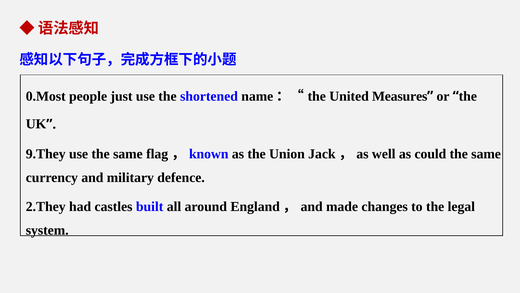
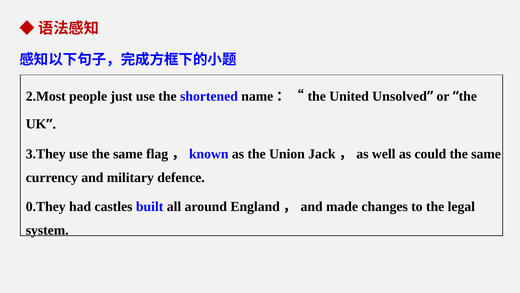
0.Most: 0.Most -> 2.Most
Measures: Measures -> Unsolved
9.They: 9.They -> 3.They
2.They: 2.They -> 0.They
